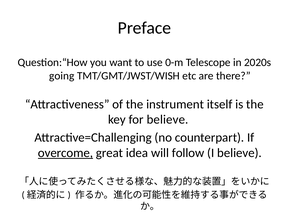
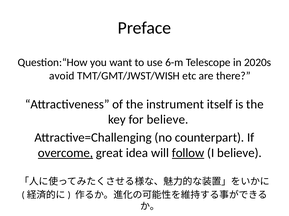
0-m: 0-m -> 6-m
going: going -> avoid
follow underline: none -> present
